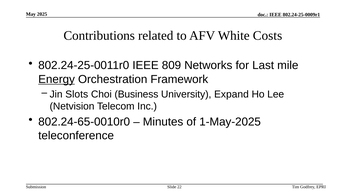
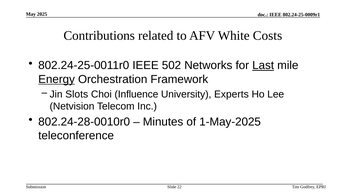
809: 809 -> 502
Last underline: none -> present
Business: Business -> Influence
Expand: Expand -> Experts
802.24-65-0010r0: 802.24-65-0010r0 -> 802.24-28-0010r0
